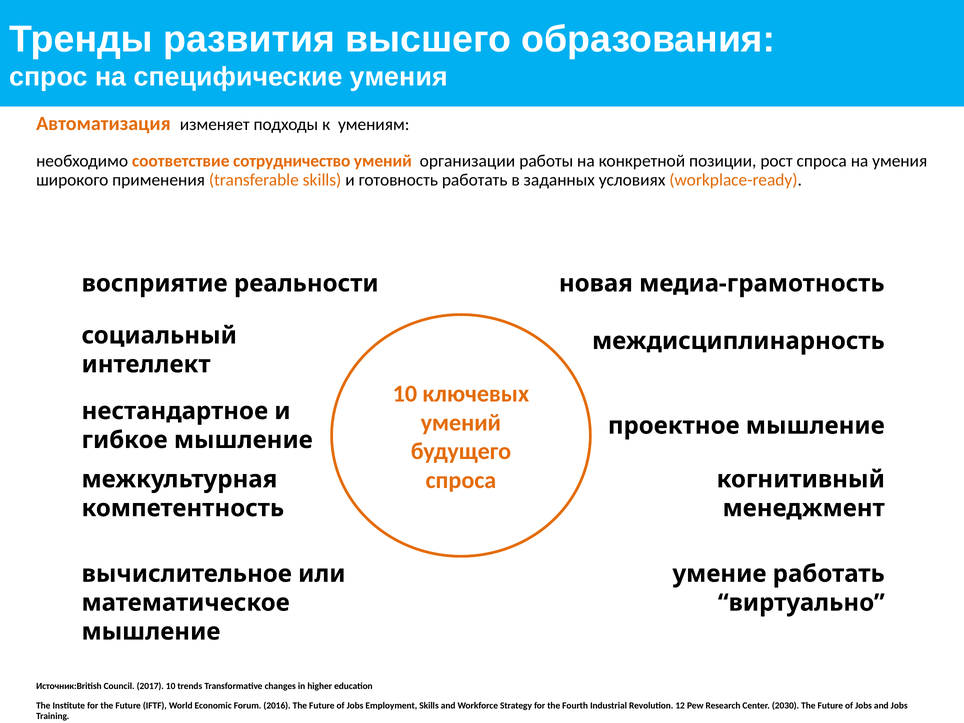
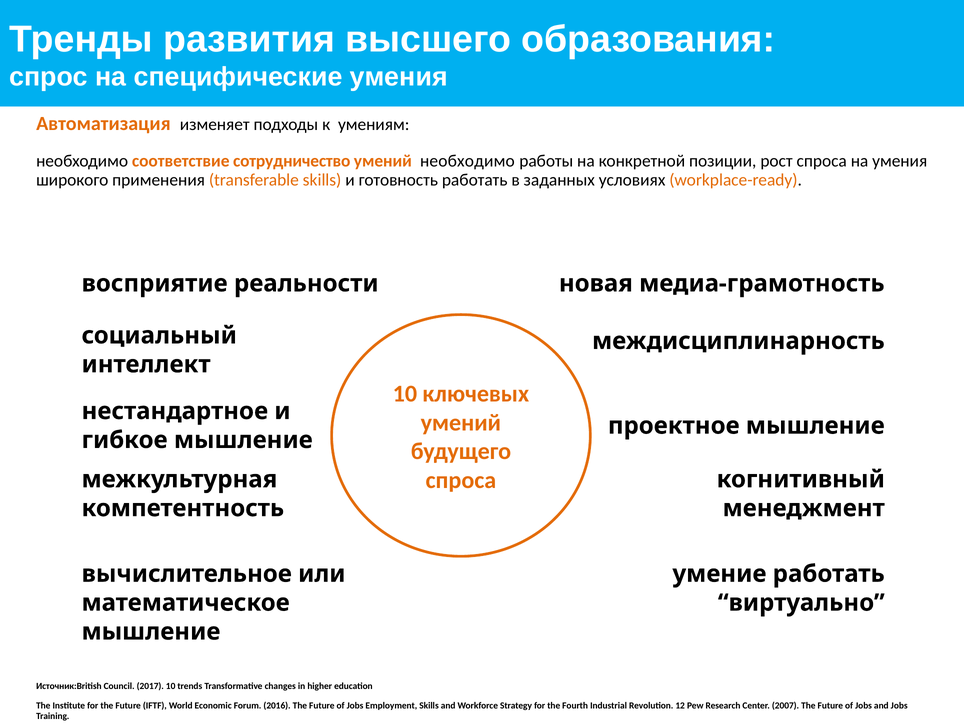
умений организации: организации -> необходимо
2030: 2030 -> 2007
